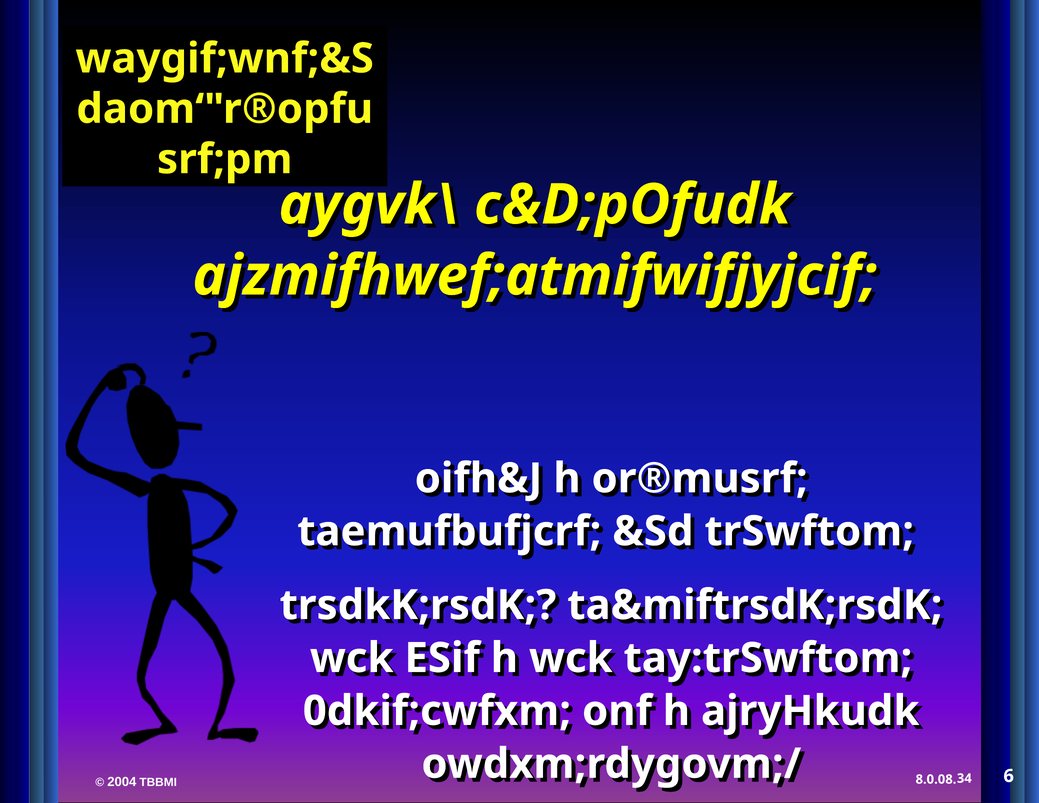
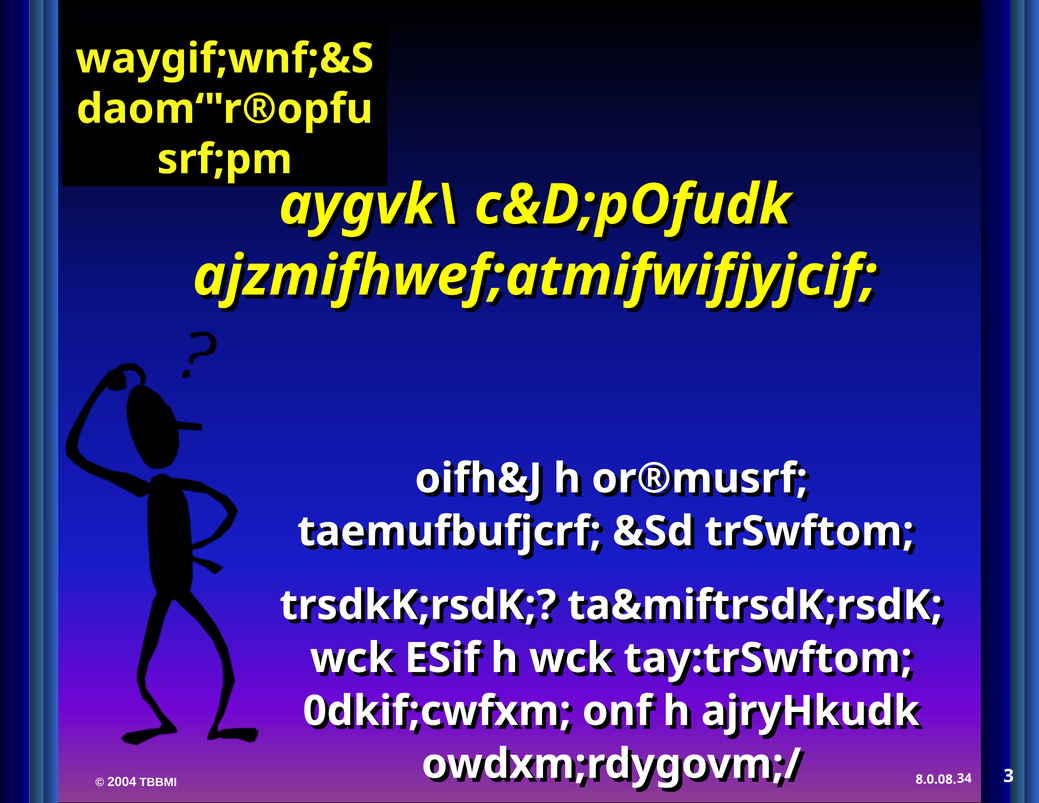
6: 6 -> 3
